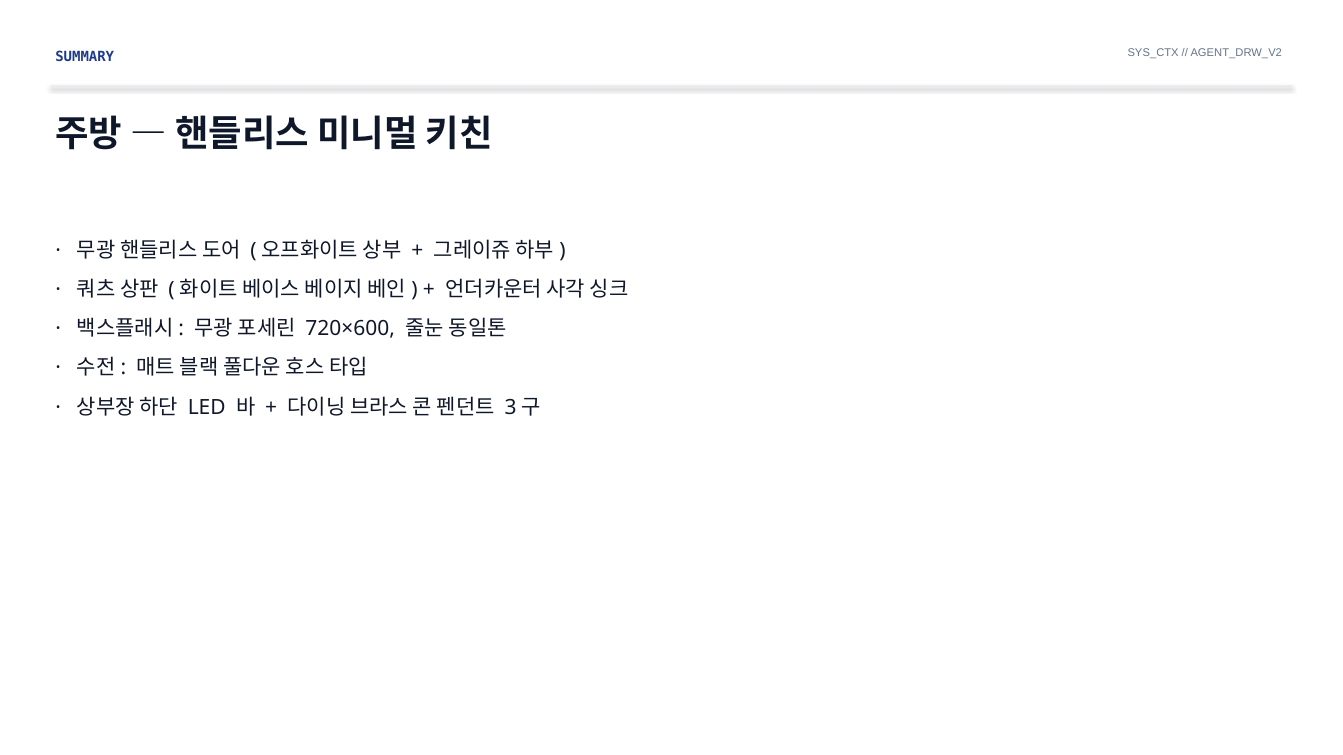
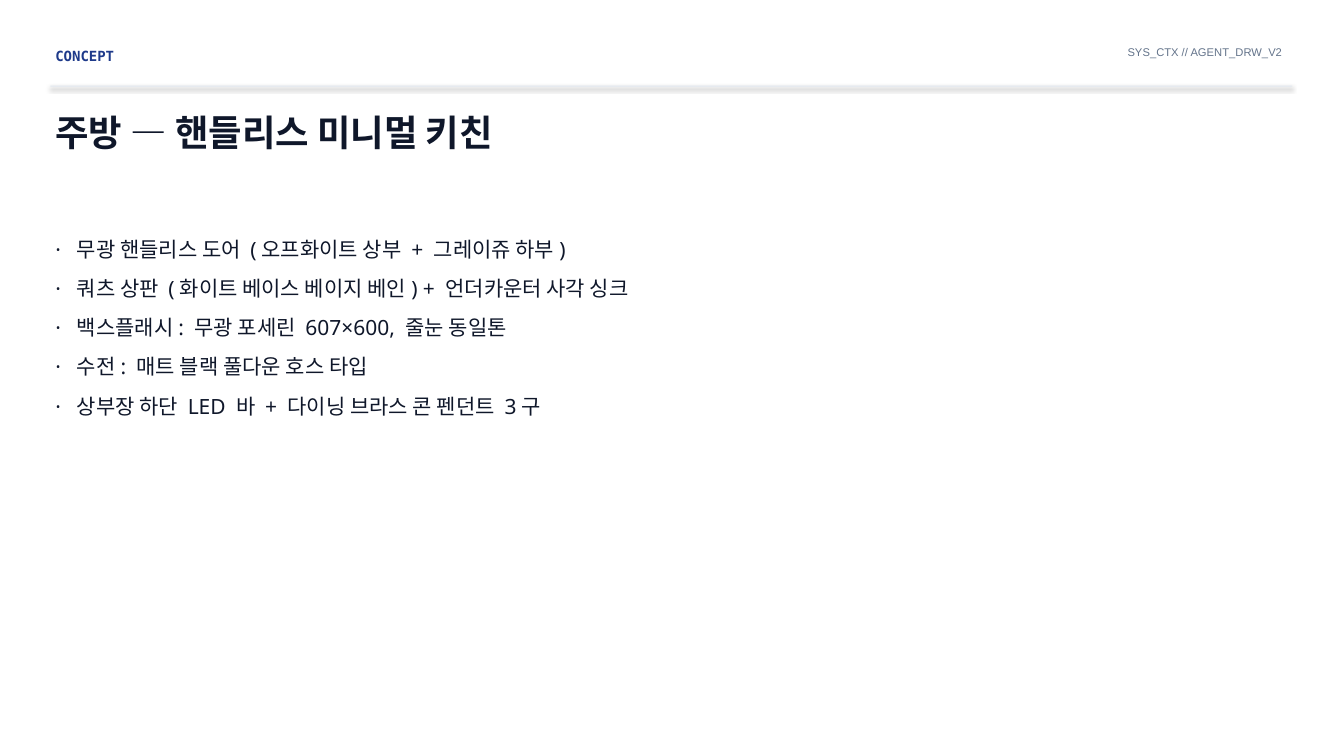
SUMMARY: SUMMARY -> CONCEPT
720×600: 720×600 -> 607×600
